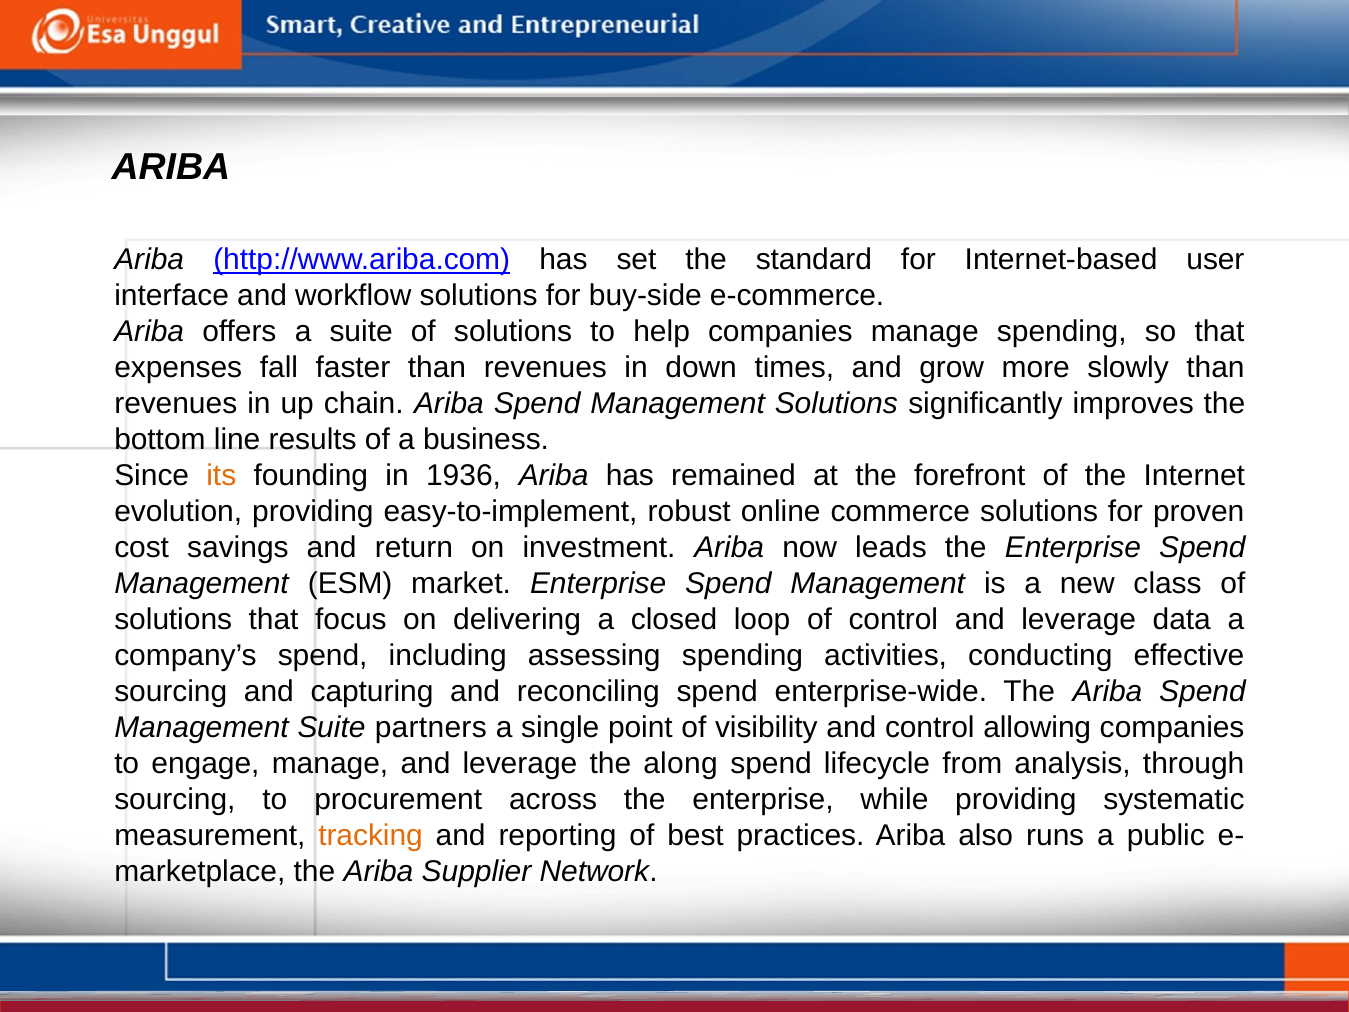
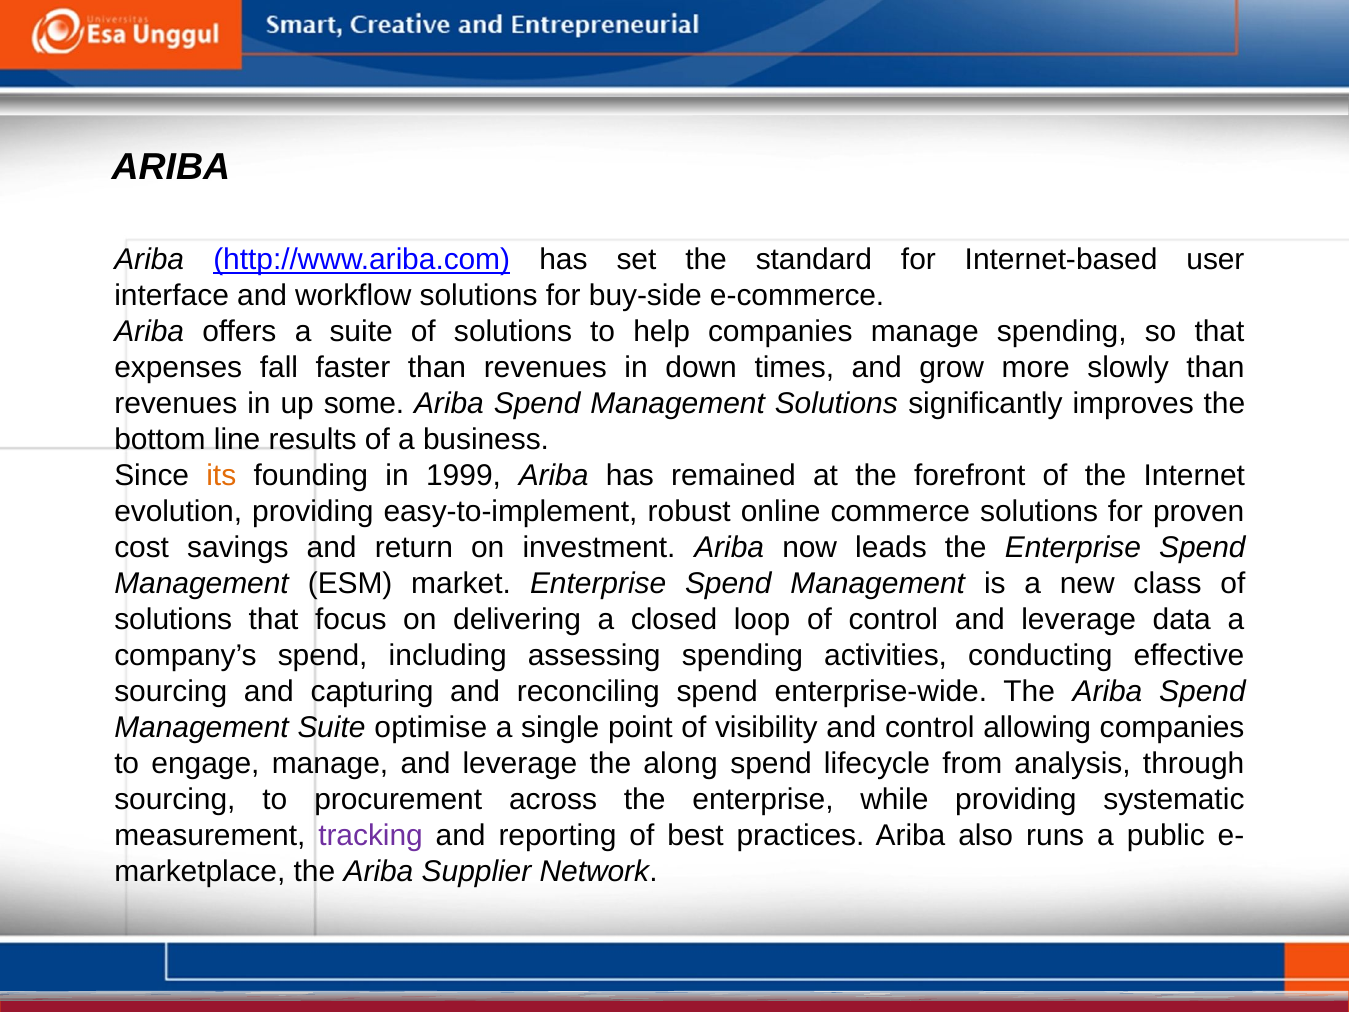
chain: chain -> some
1936: 1936 -> 1999
partners: partners -> optimise
tracking colour: orange -> purple
